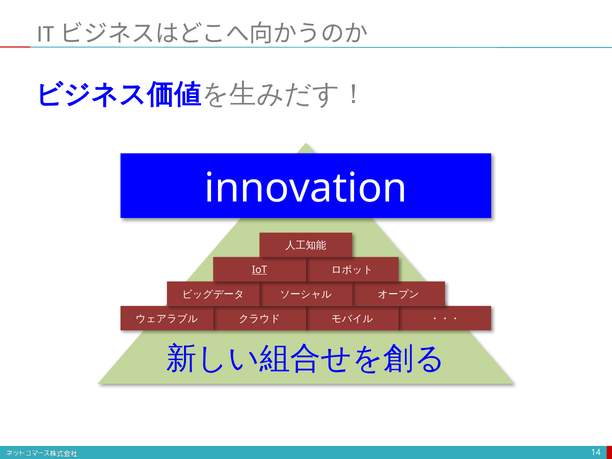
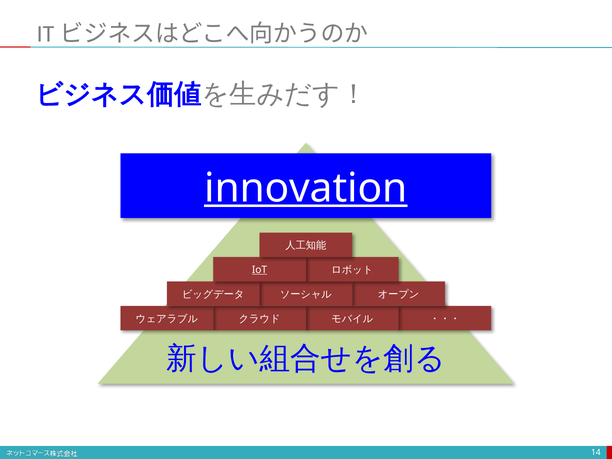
innovation underline: none -> present
